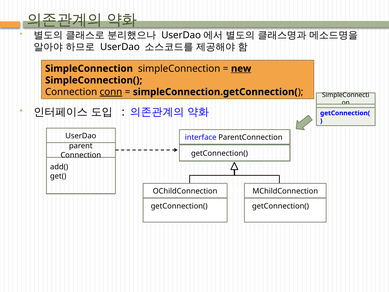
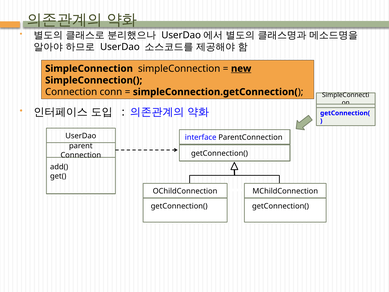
conn underline: present -> none
